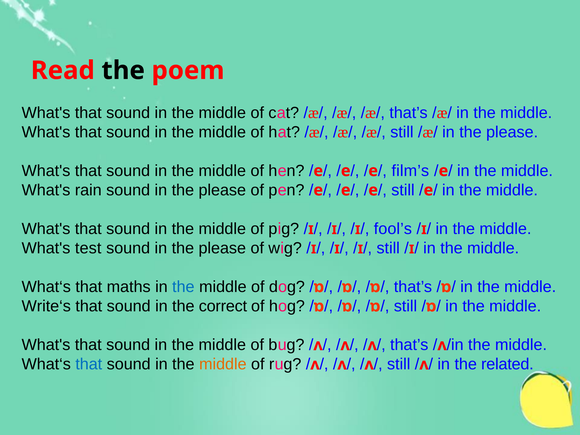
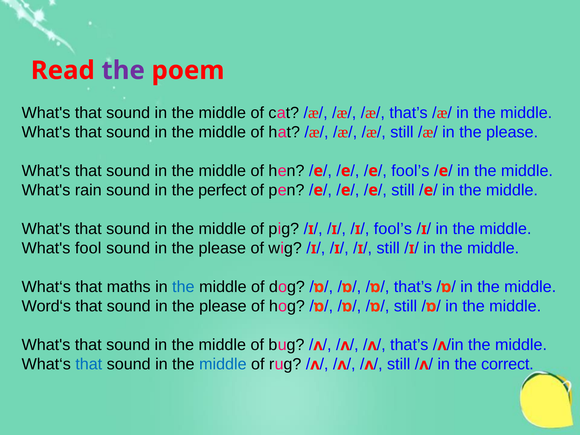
the at (123, 70) colour: black -> purple
film’s at (410, 171): film’s -> fool’s
please at (222, 190): please -> perfect
test: test -> fool
Write‘s: Write‘s -> Word‘s
correct at (223, 306): correct -> please
middle at (223, 364) colour: orange -> blue
related: related -> correct
